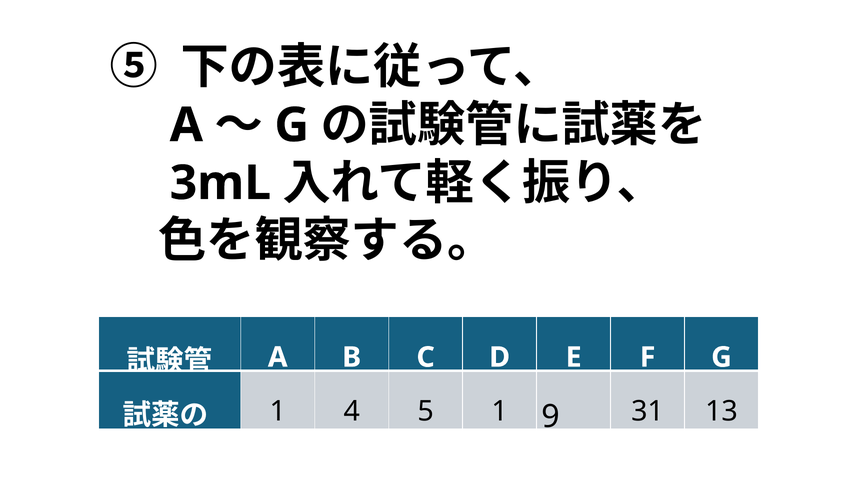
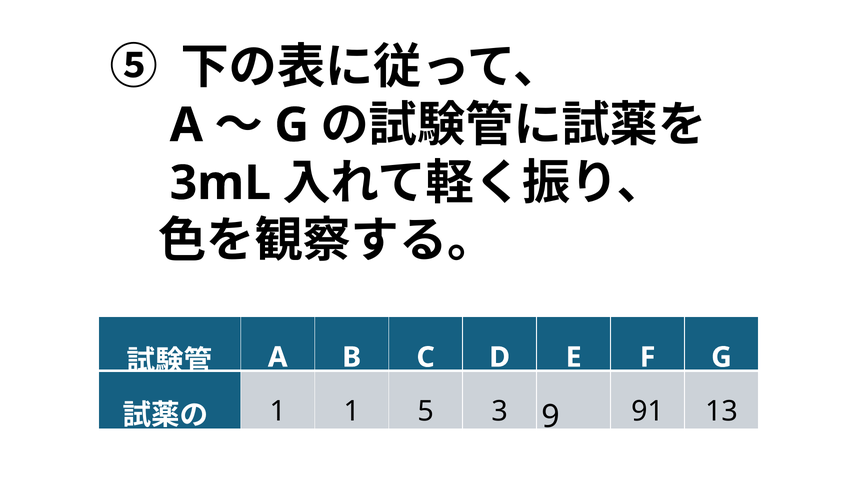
1 4: 4 -> 1
5 1: 1 -> 3
31: 31 -> 91
